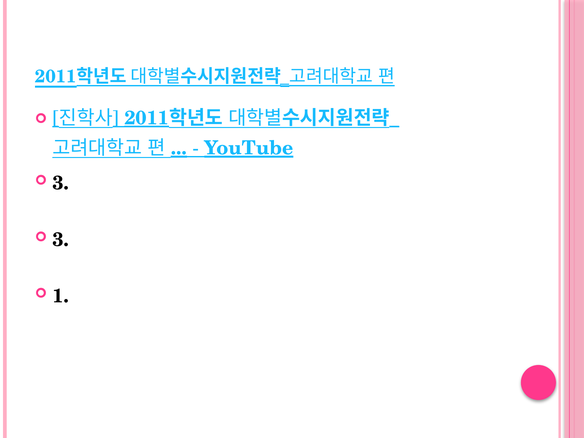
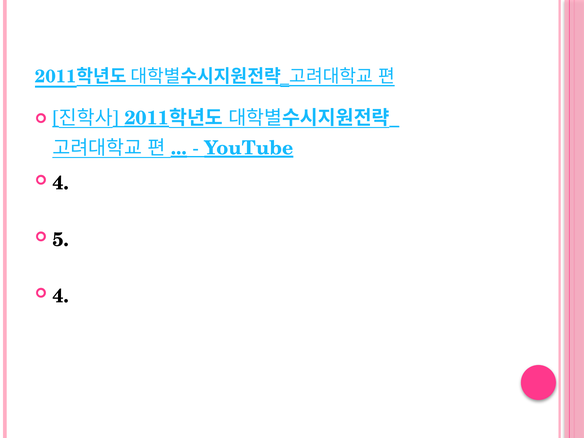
3 at (61, 183): 3 -> 4
3 at (61, 240): 3 -> 5
1 at (61, 296): 1 -> 4
